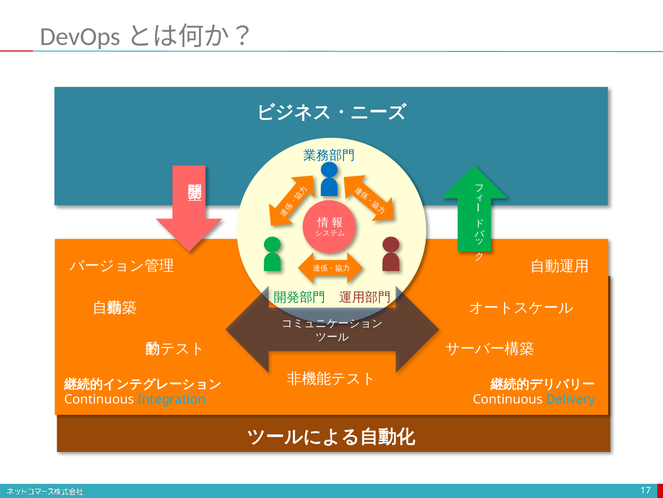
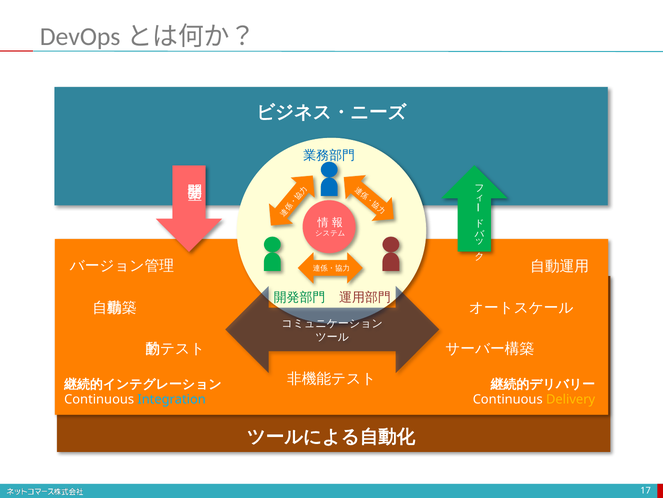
Delivery colour: light blue -> yellow
